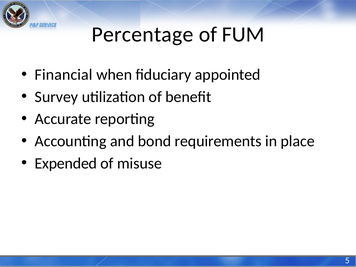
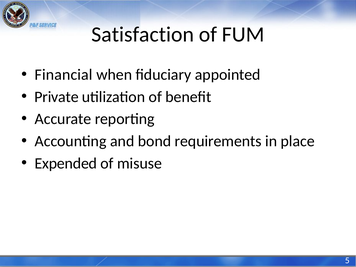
Percentage: Percentage -> Satisfaction
Survey: Survey -> Private
